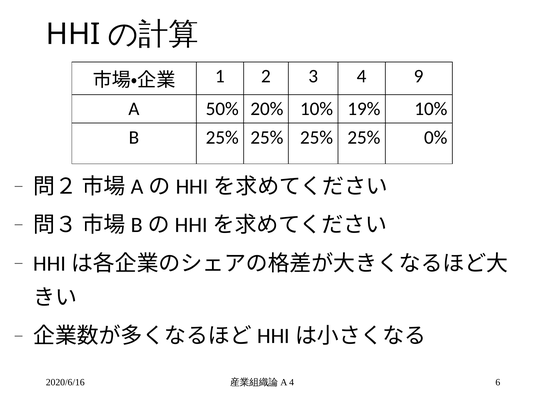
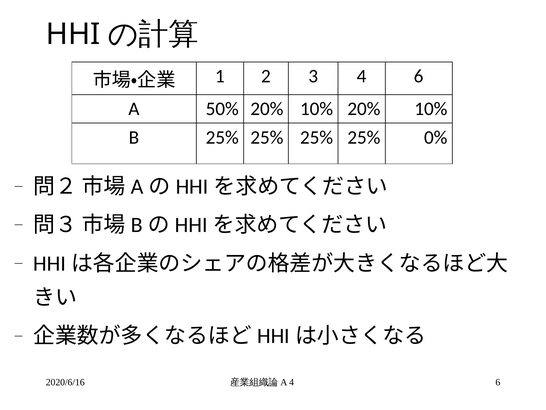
4 9: 9 -> 6
10% 19%: 19% -> 20%
